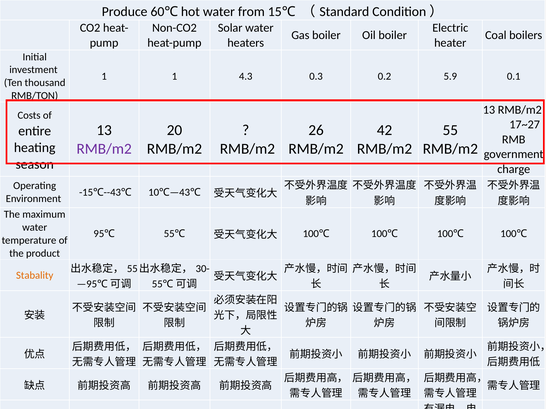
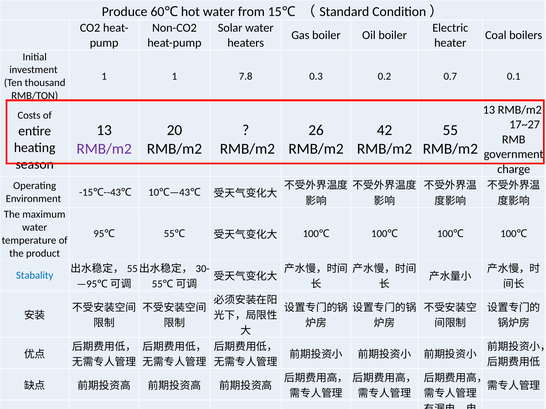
4.3: 4.3 -> 7.8
5.9: 5.9 -> 0.7
Stabality colour: orange -> blue
